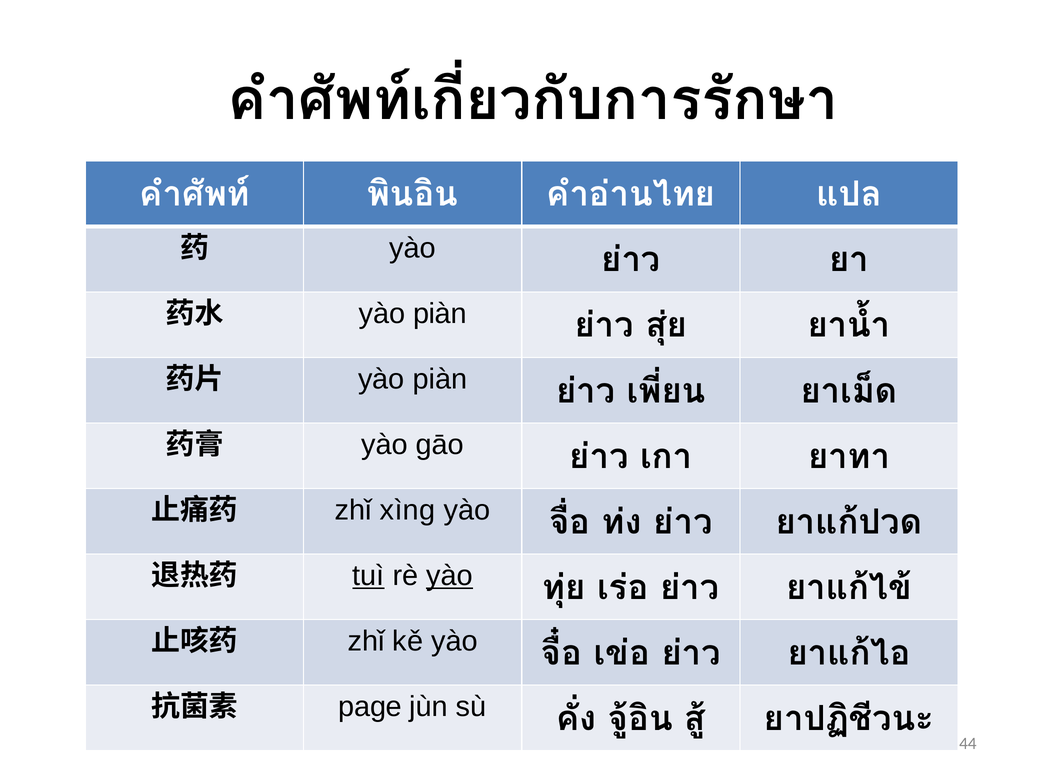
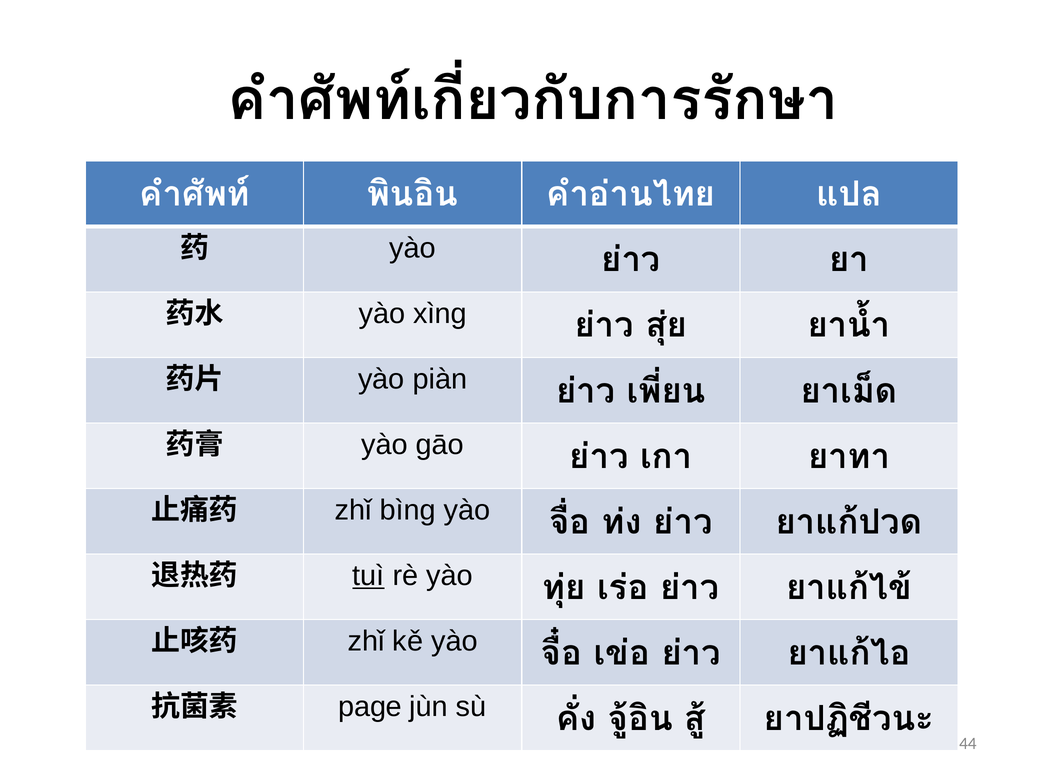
piàn at (440, 314): piàn -> xìng
xìng: xìng -> bìng
yào at (449, 576) underline: present -> none
